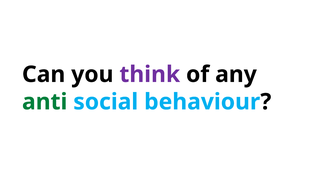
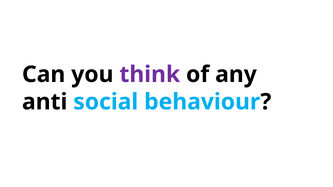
anti colour: green -> black
